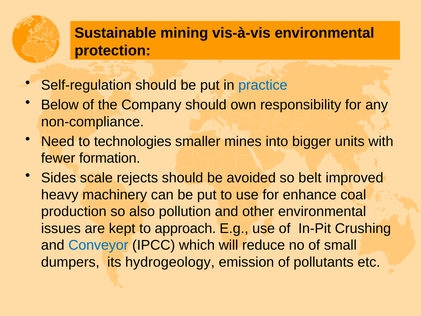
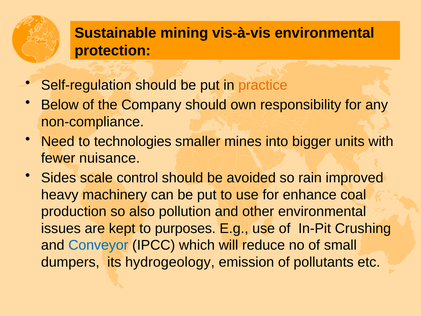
practice colour: blue -> orange
formation: formation -> nuisance
rejects: rejects -> control
belt: belt -> rain
approach: approach -> purposes
